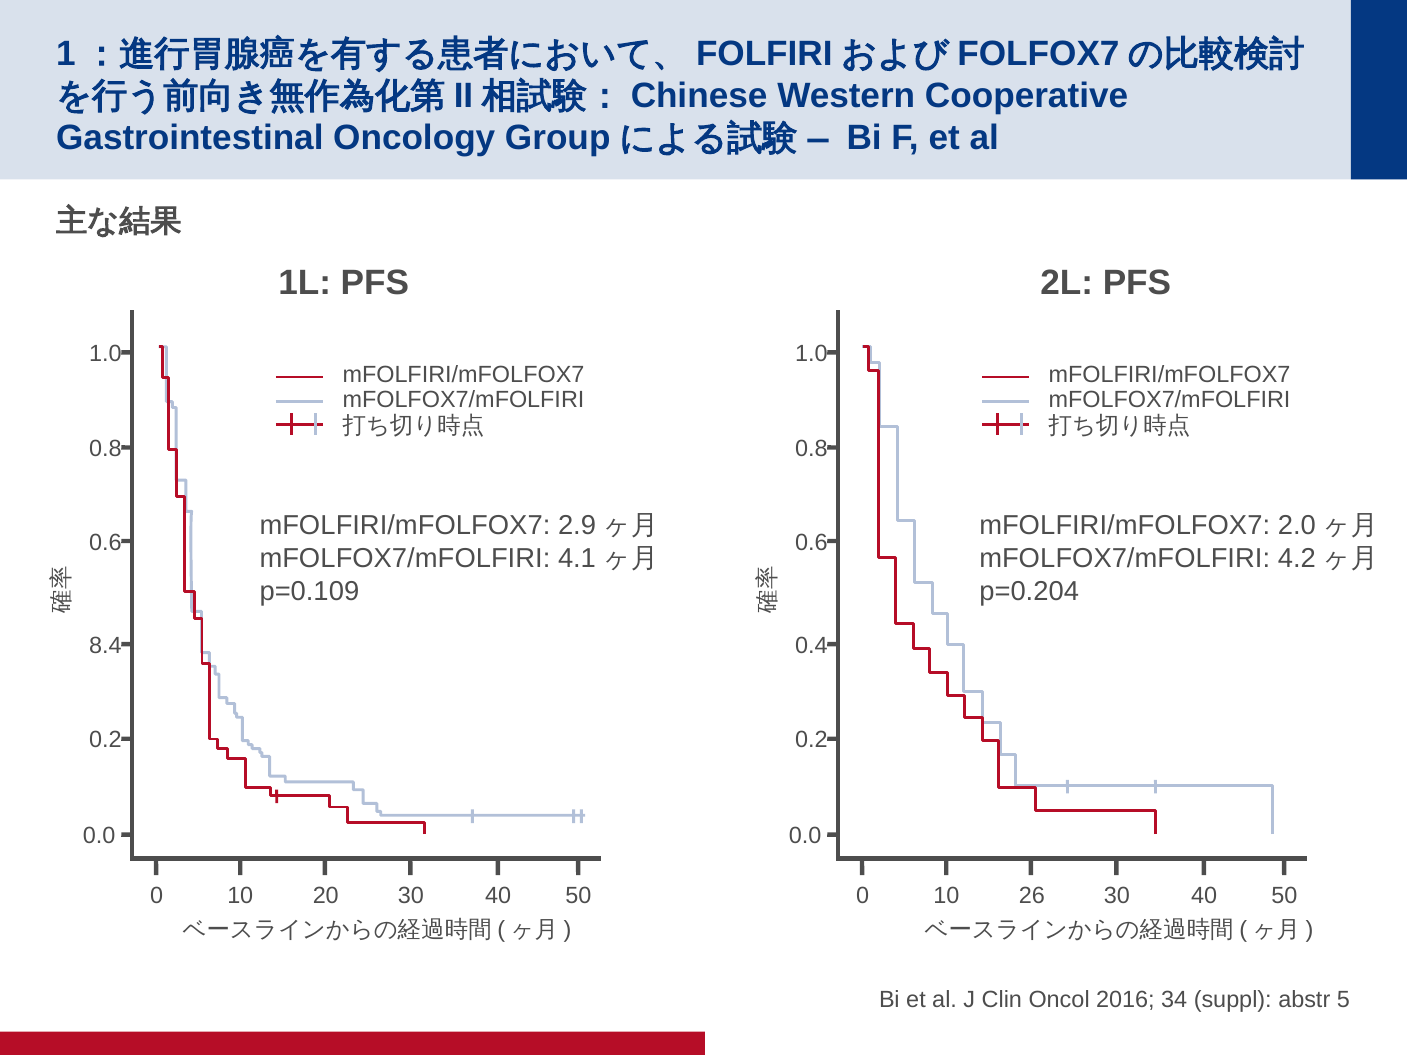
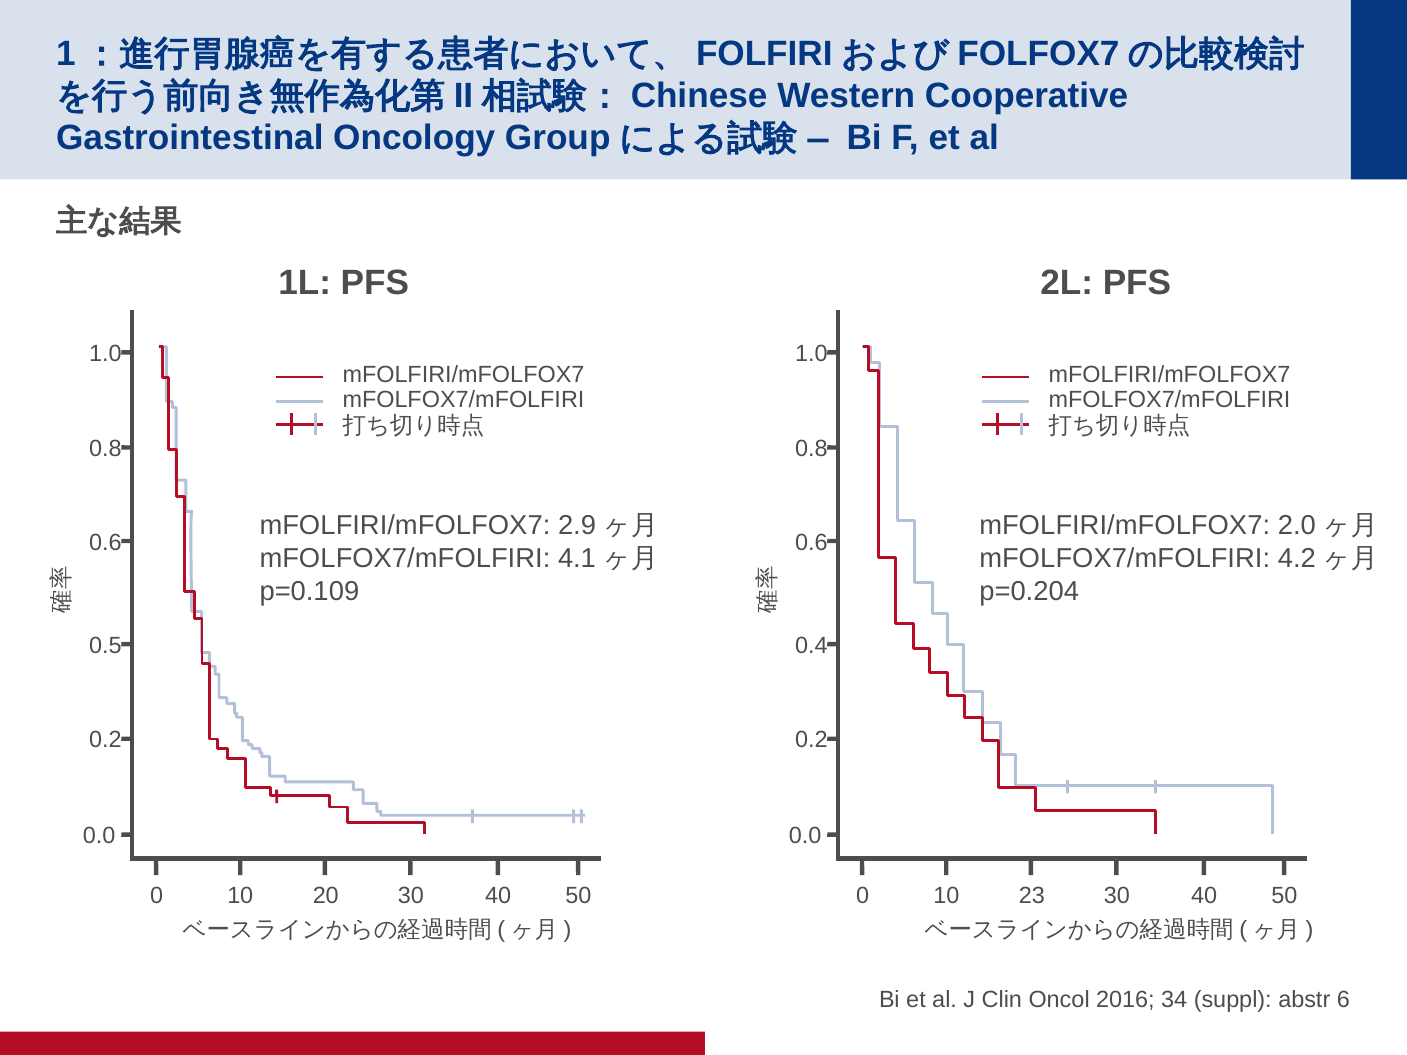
8.4: 8.4 -> 0.5
26: 26 -> 23
5: 5 -> 6
